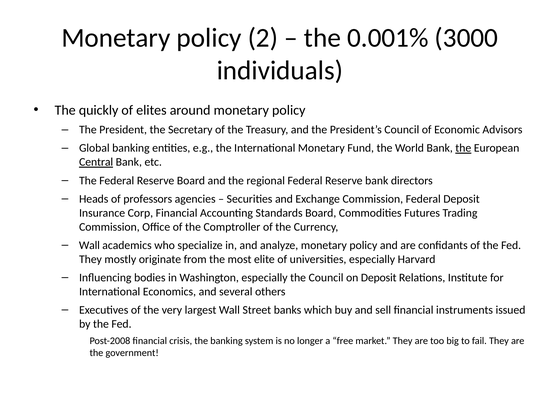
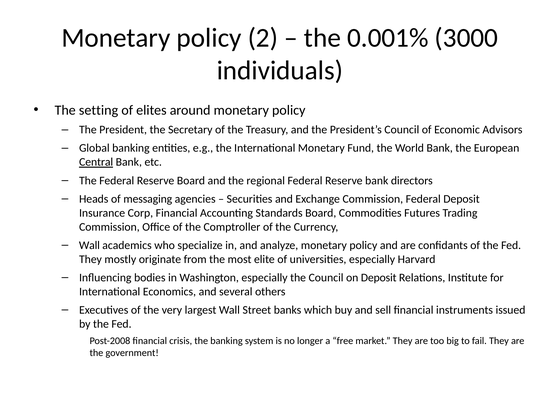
quickly: quickly -> setting
the at (463, 148) underline: present -> none
professors: professors -> messaging
